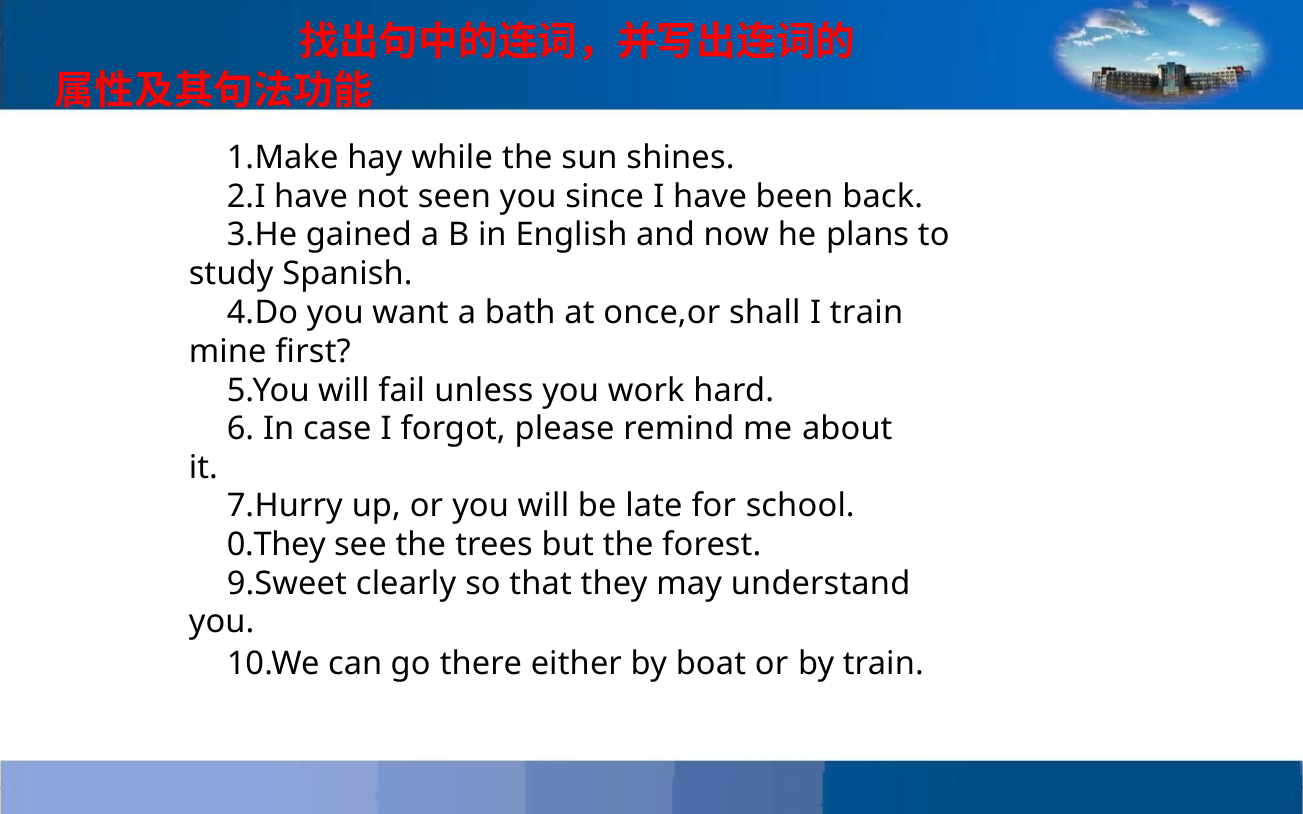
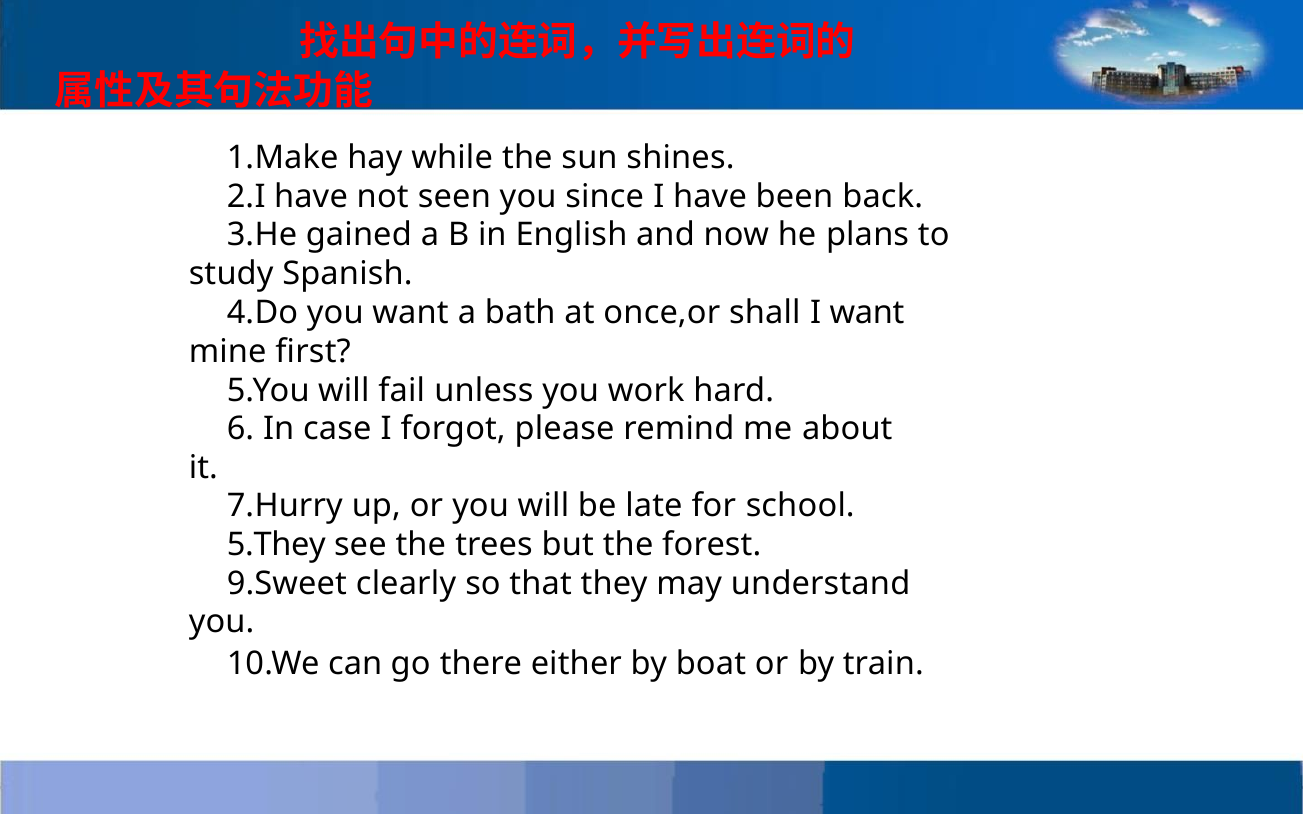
I train: train -> want
0.They: 0.They -> 5.They
